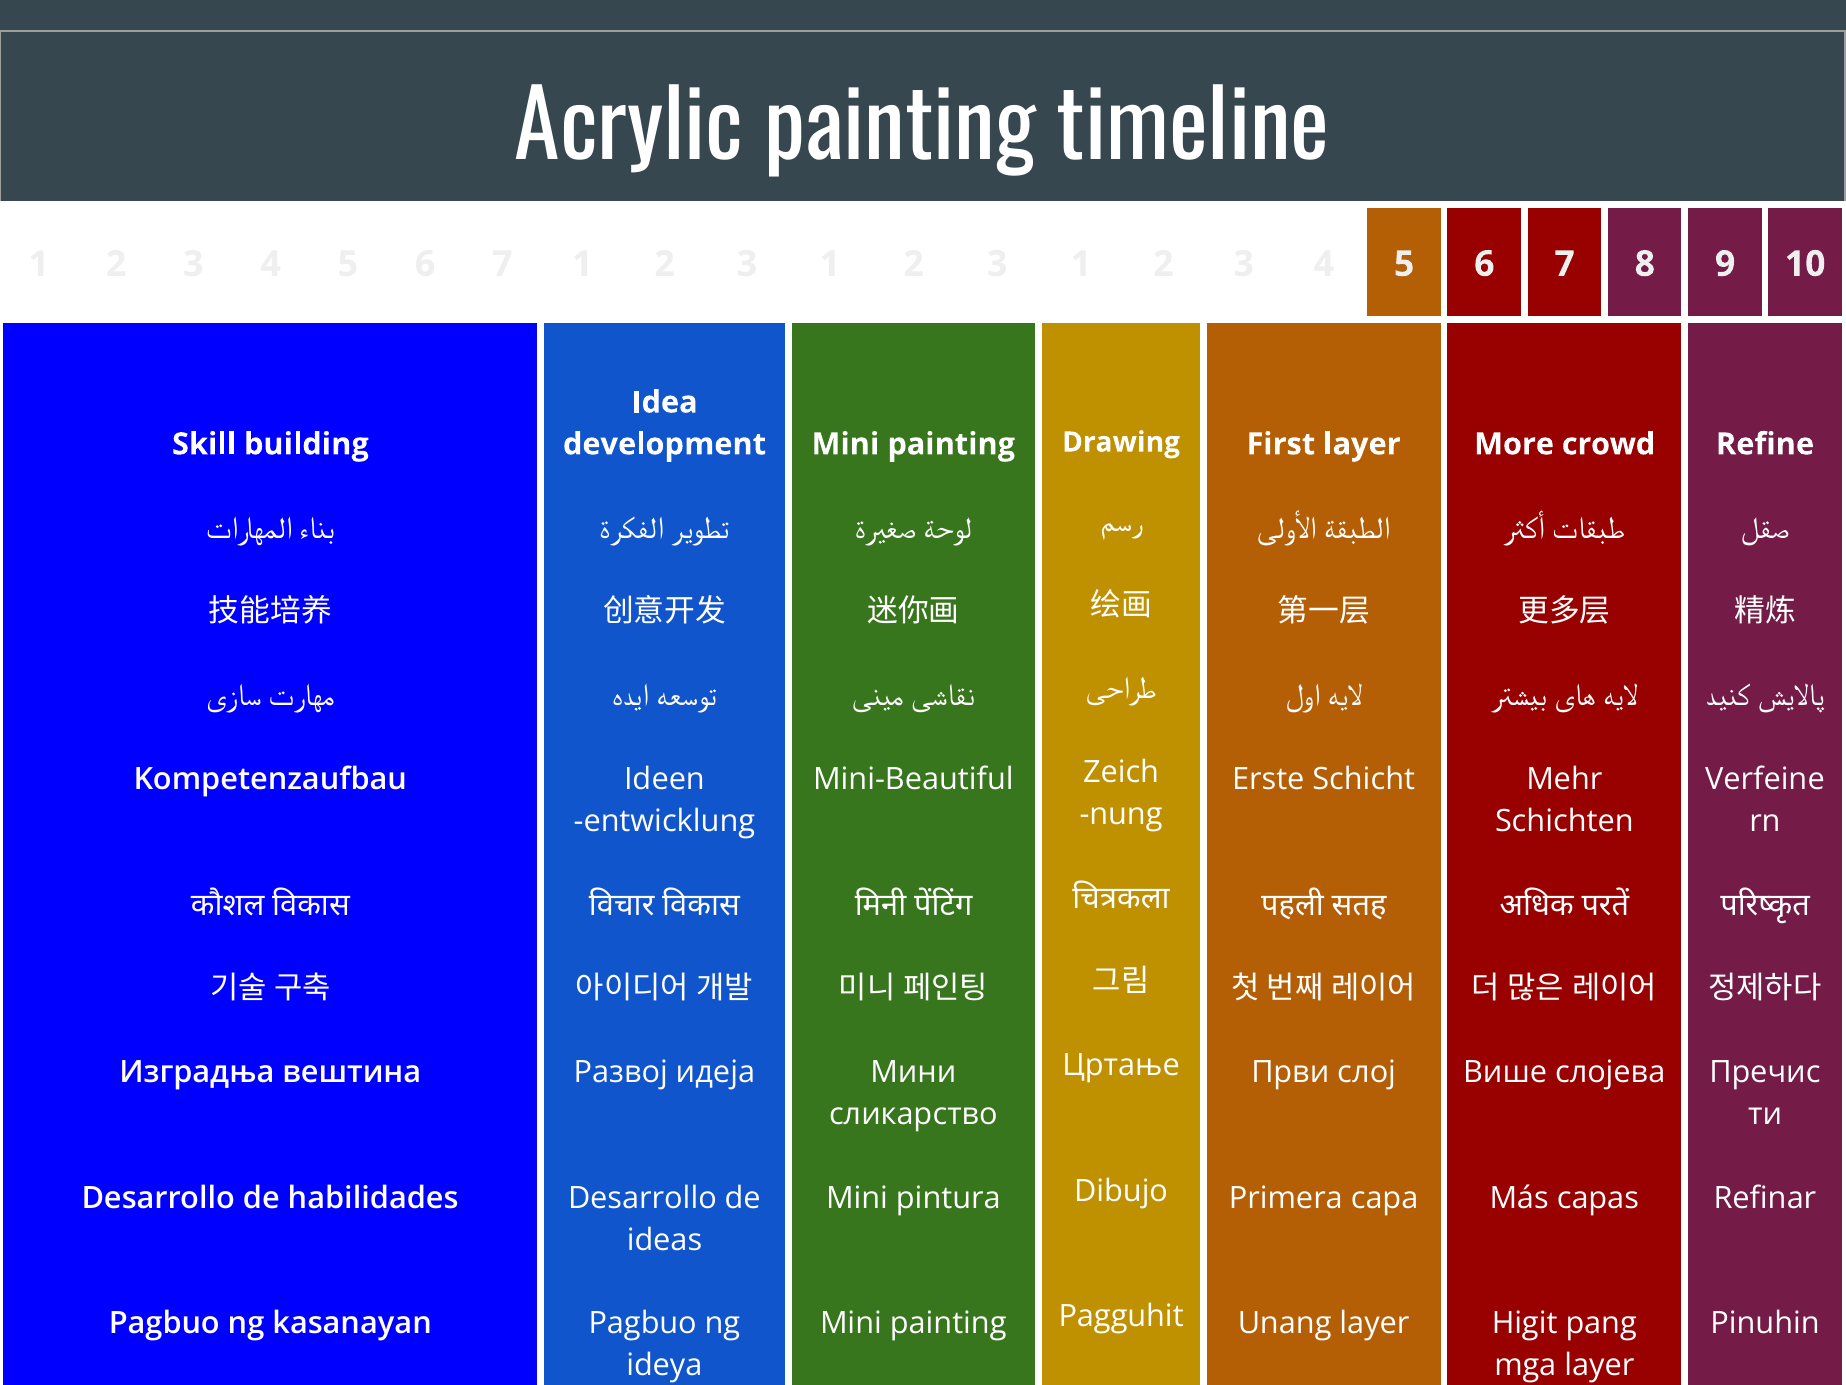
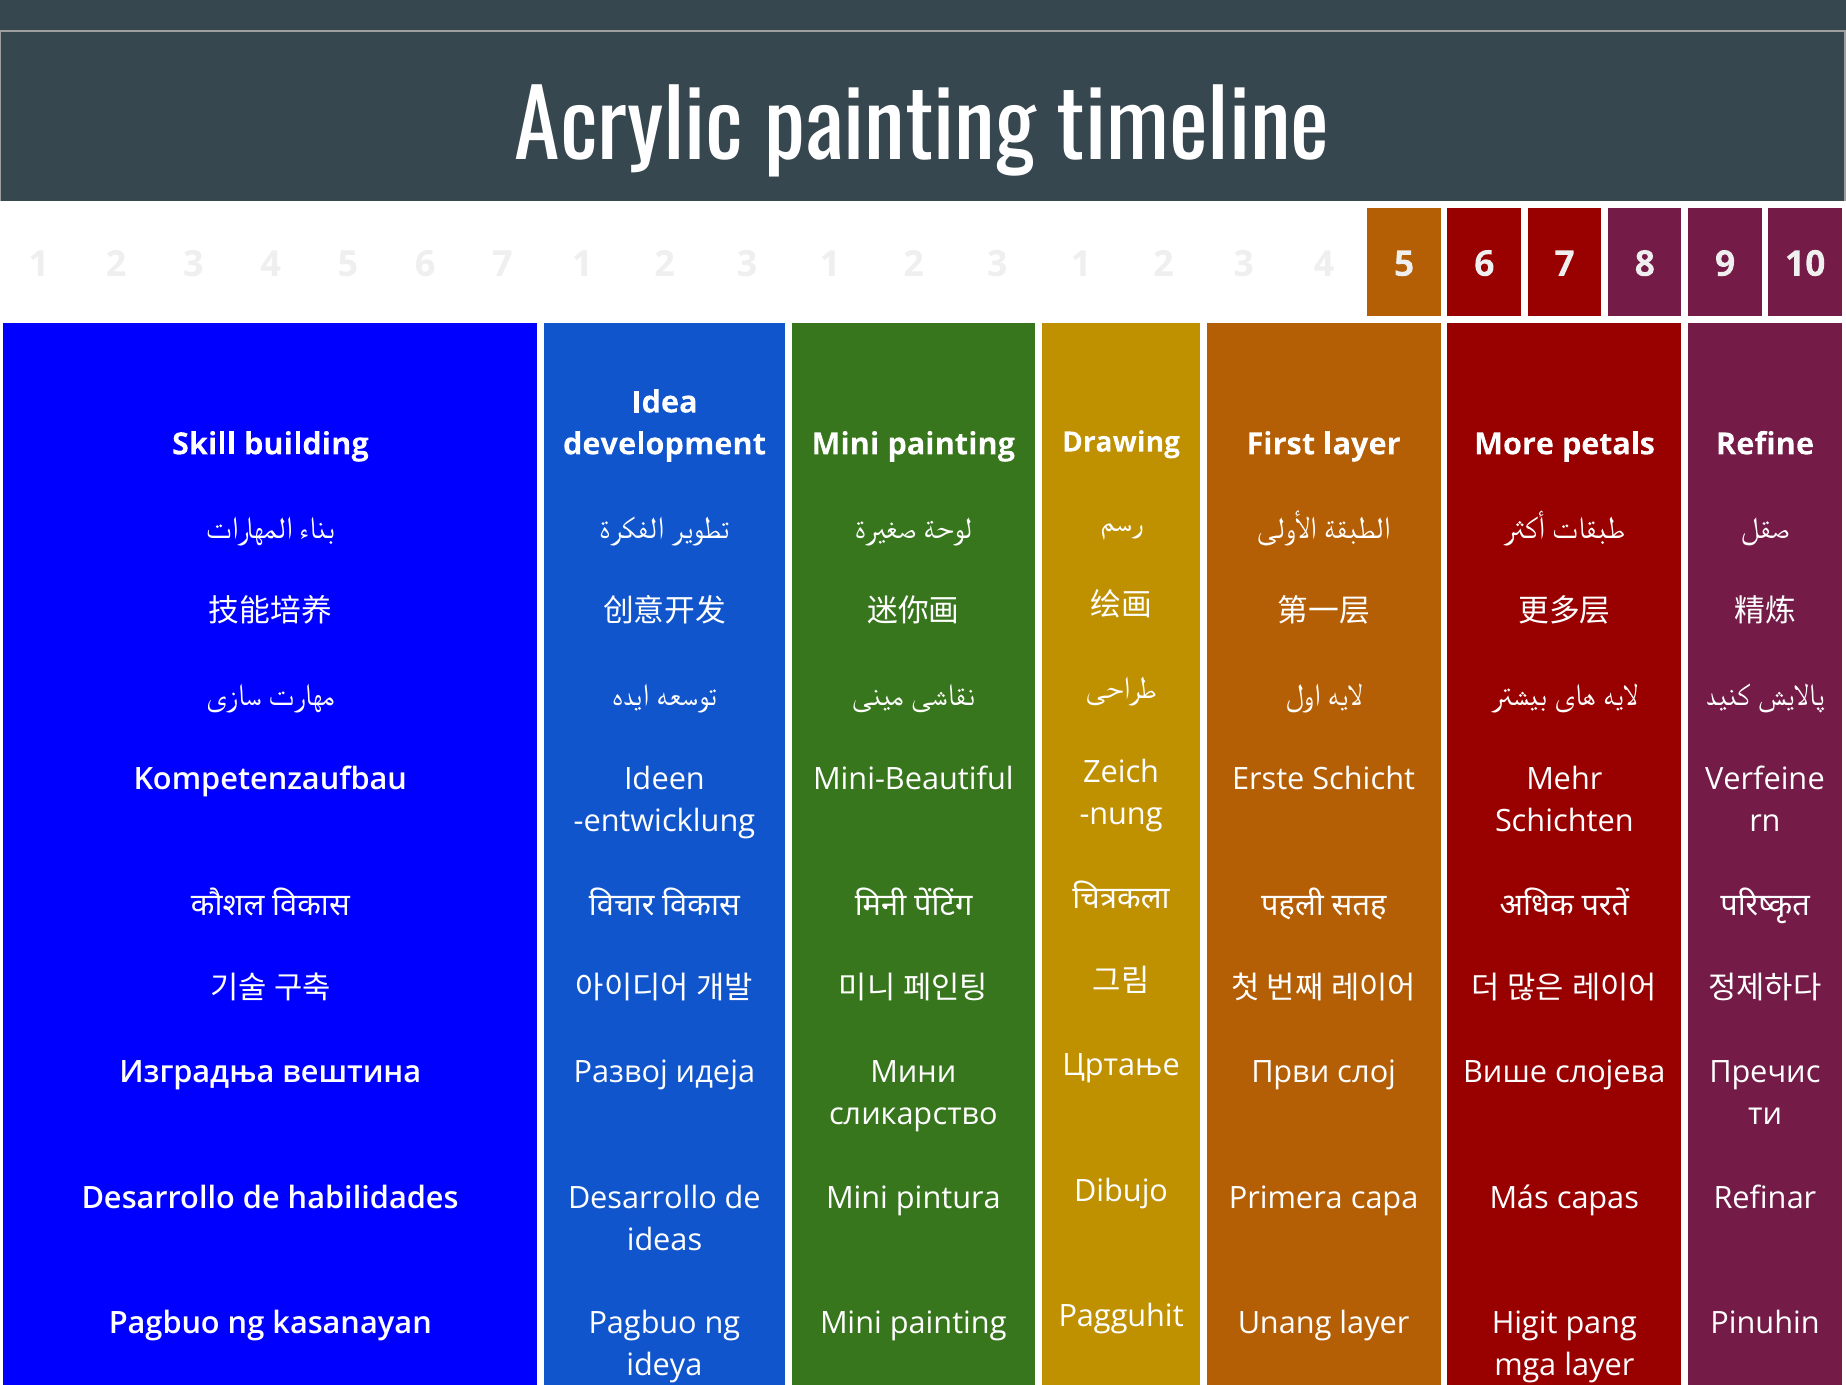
crowd: crowd -> petals
